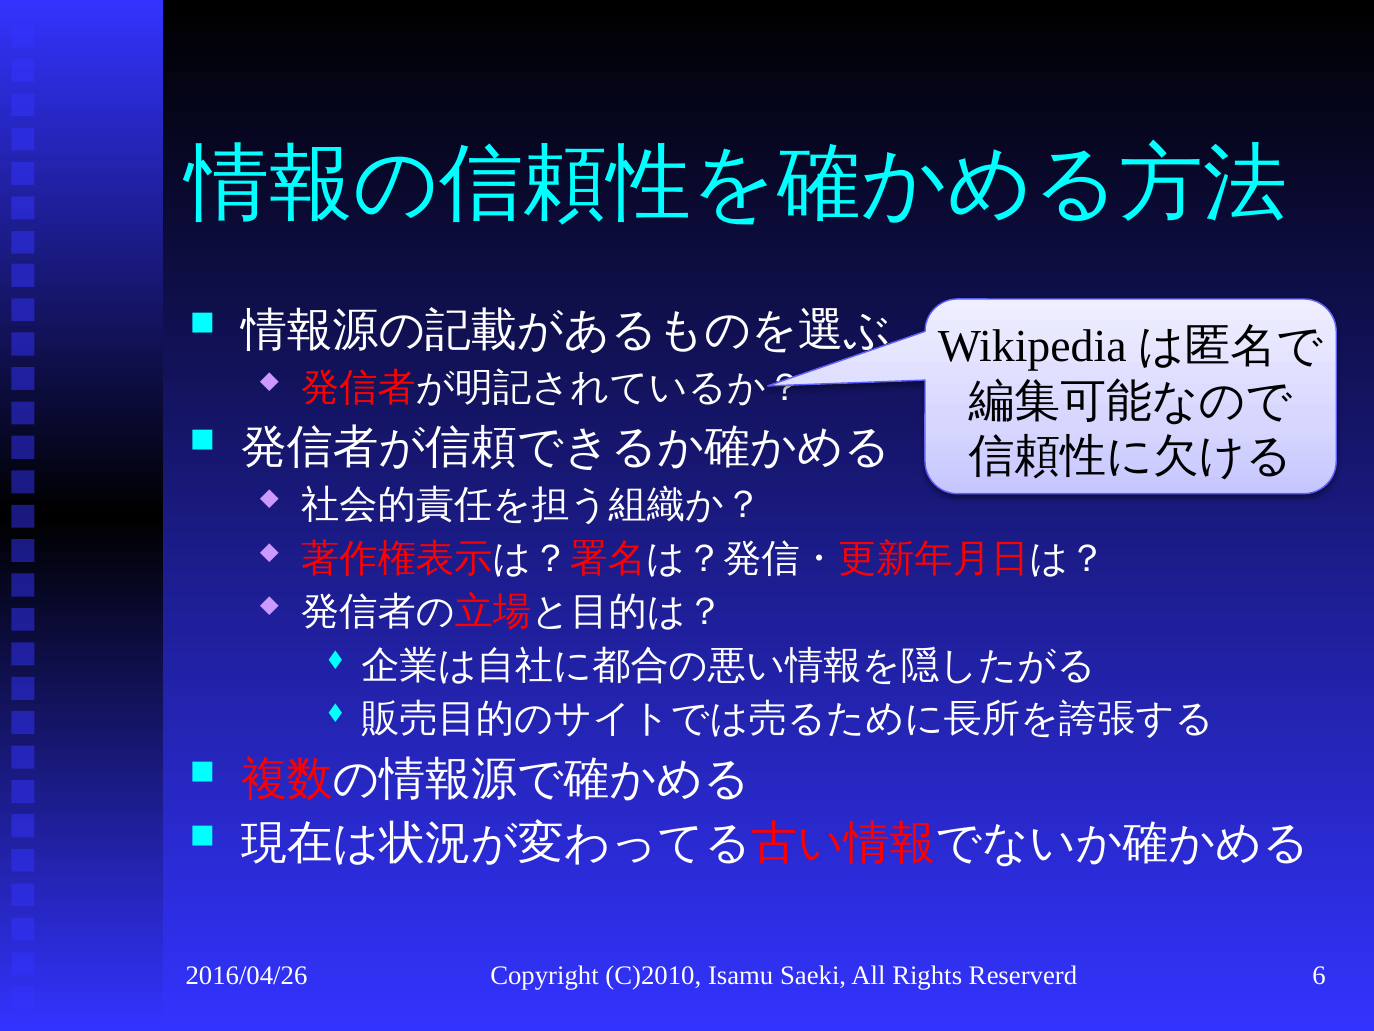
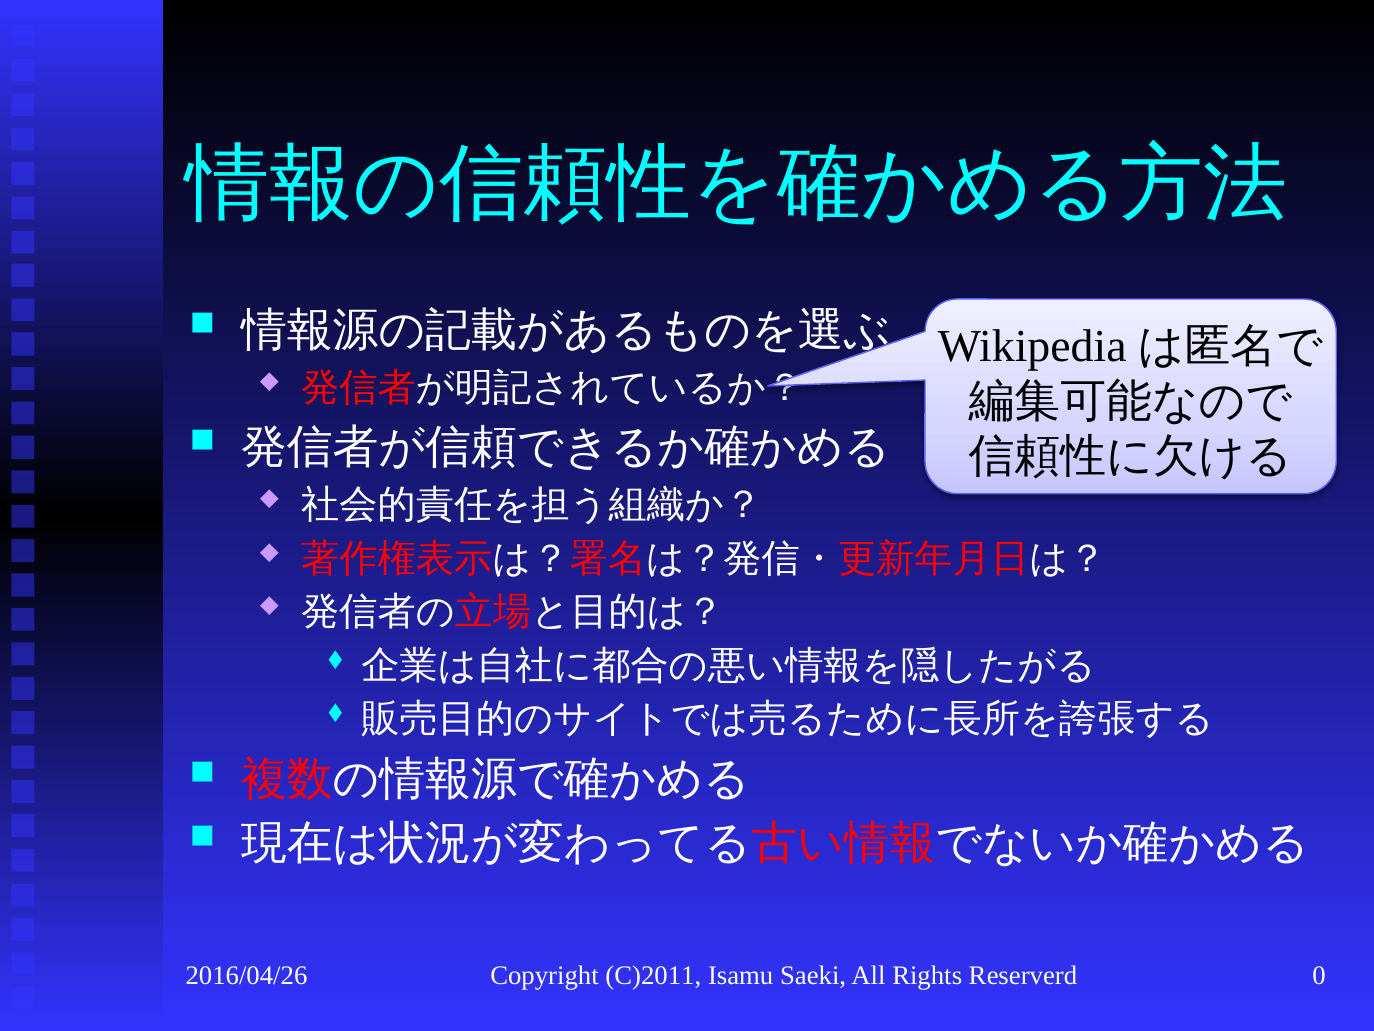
C)2010: C)2010 -> C)2011
6: 6 -> 0
